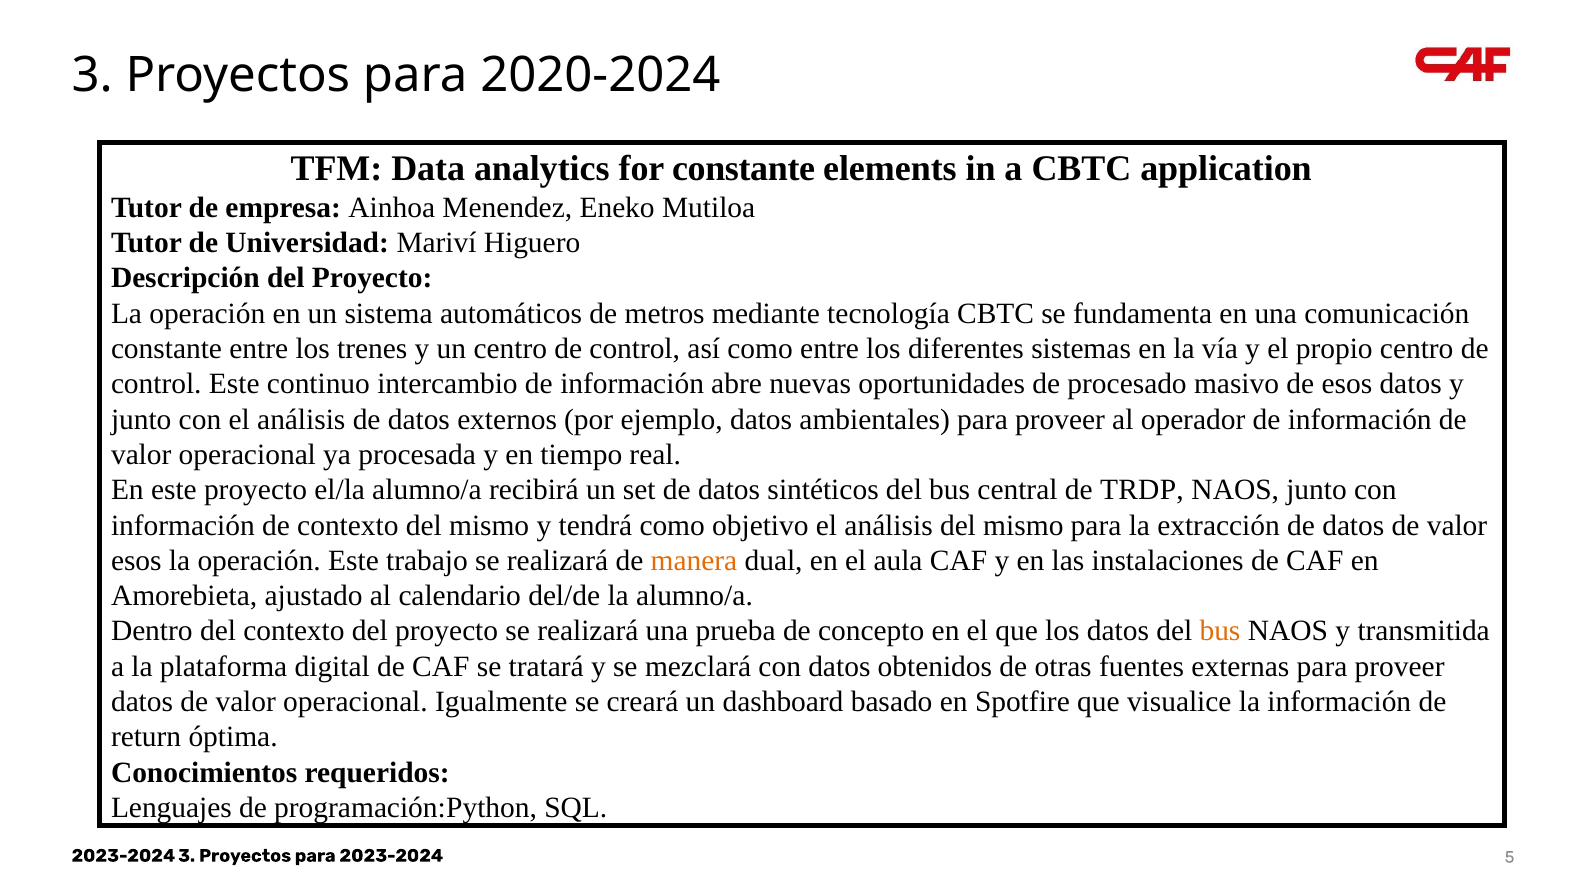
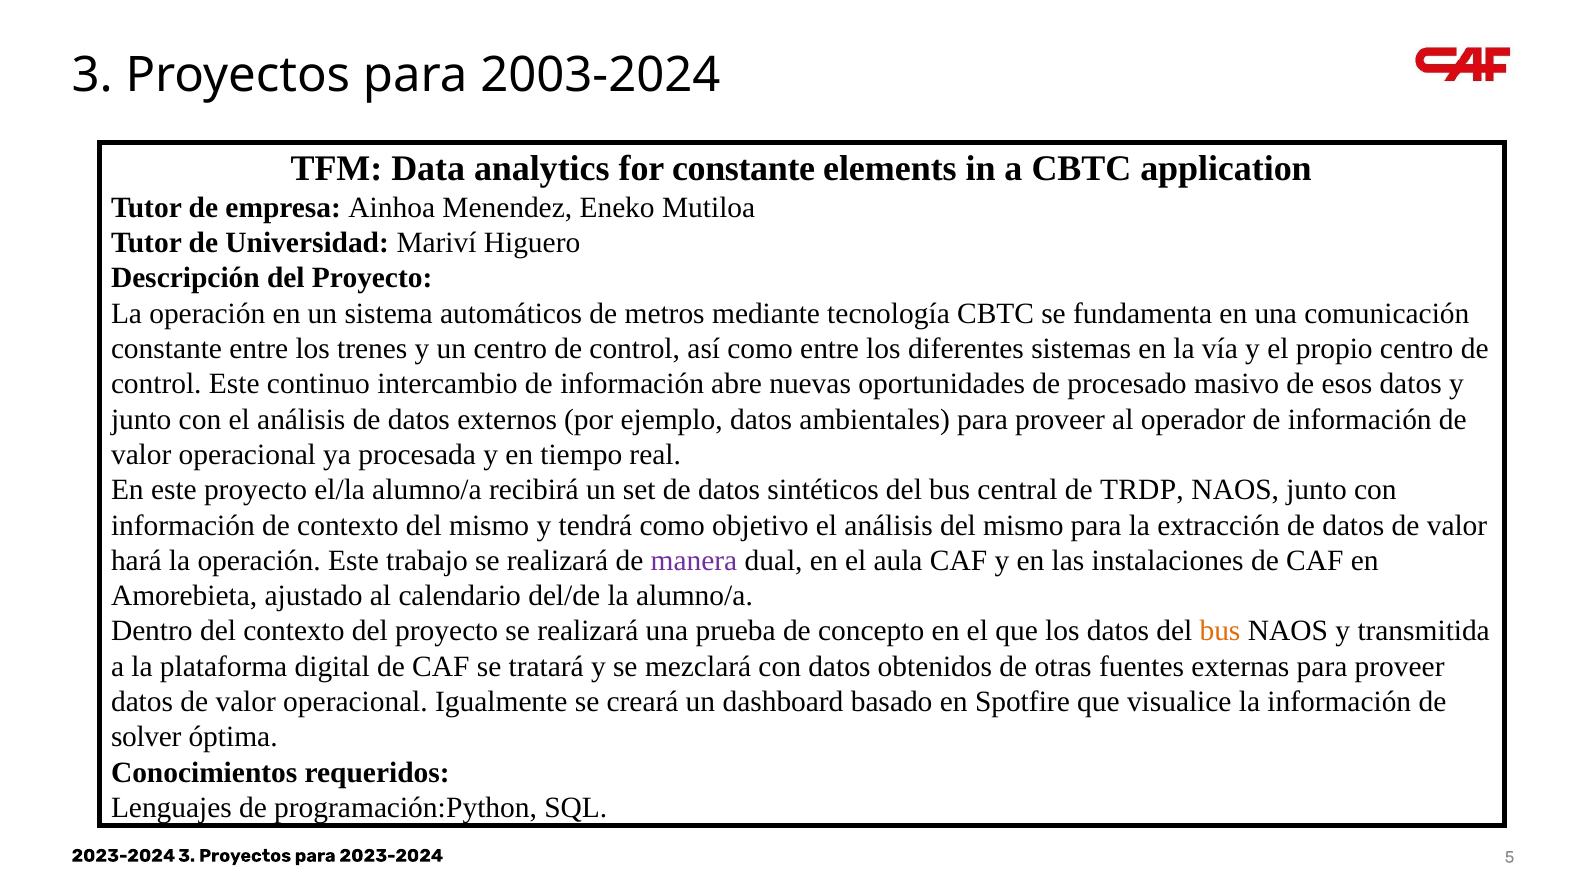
2020-2024: 2020-2024 -> 2003-2024
esos at (136, 561): esos -> hará
manera colour: orange -> purple
return: return -> solver
